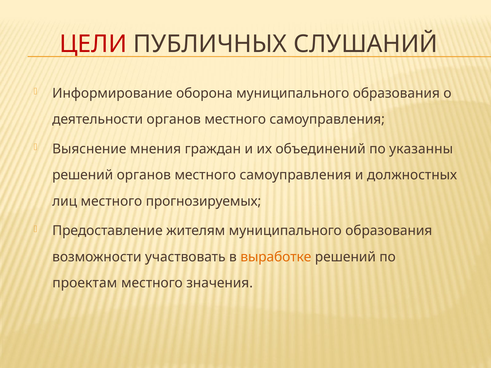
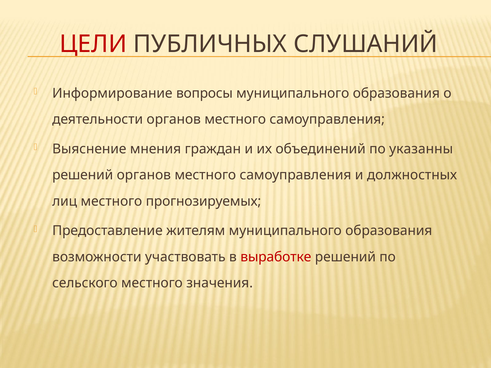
оборона: оборона -> вопросы
выработке colour: orange -> red
проектам: проектам -> сельского
